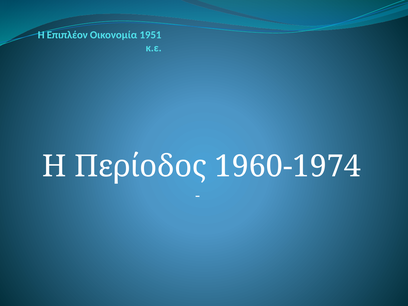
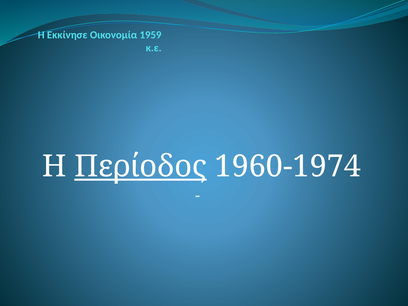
Επιπλέον: Επιπλέον -> Εκκίνησε
1951: 1951 -> 1959
Περίοδος underline: none -> present
